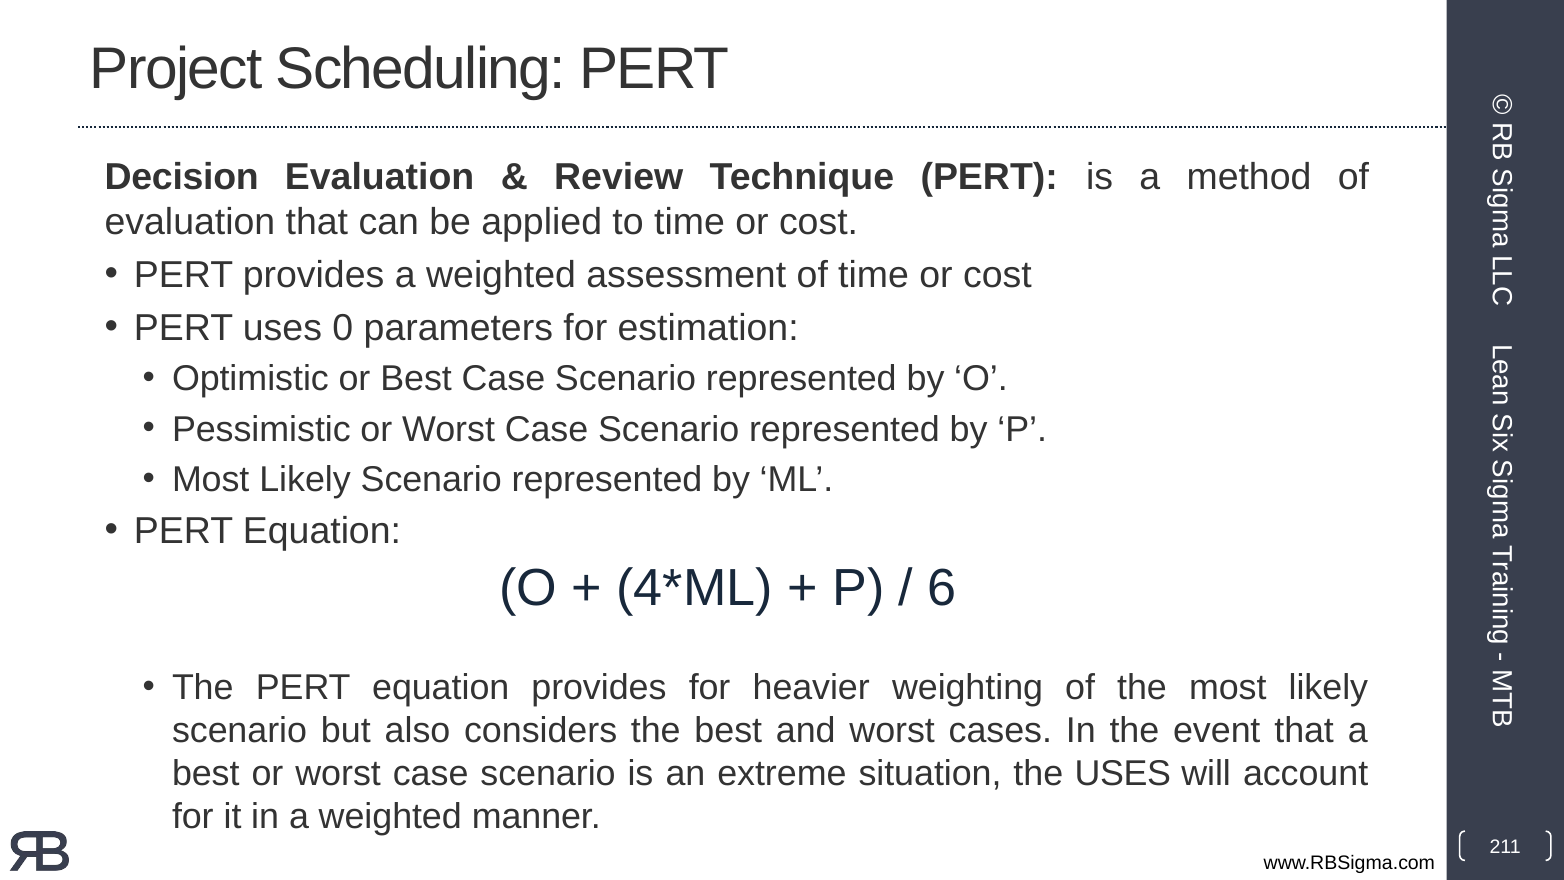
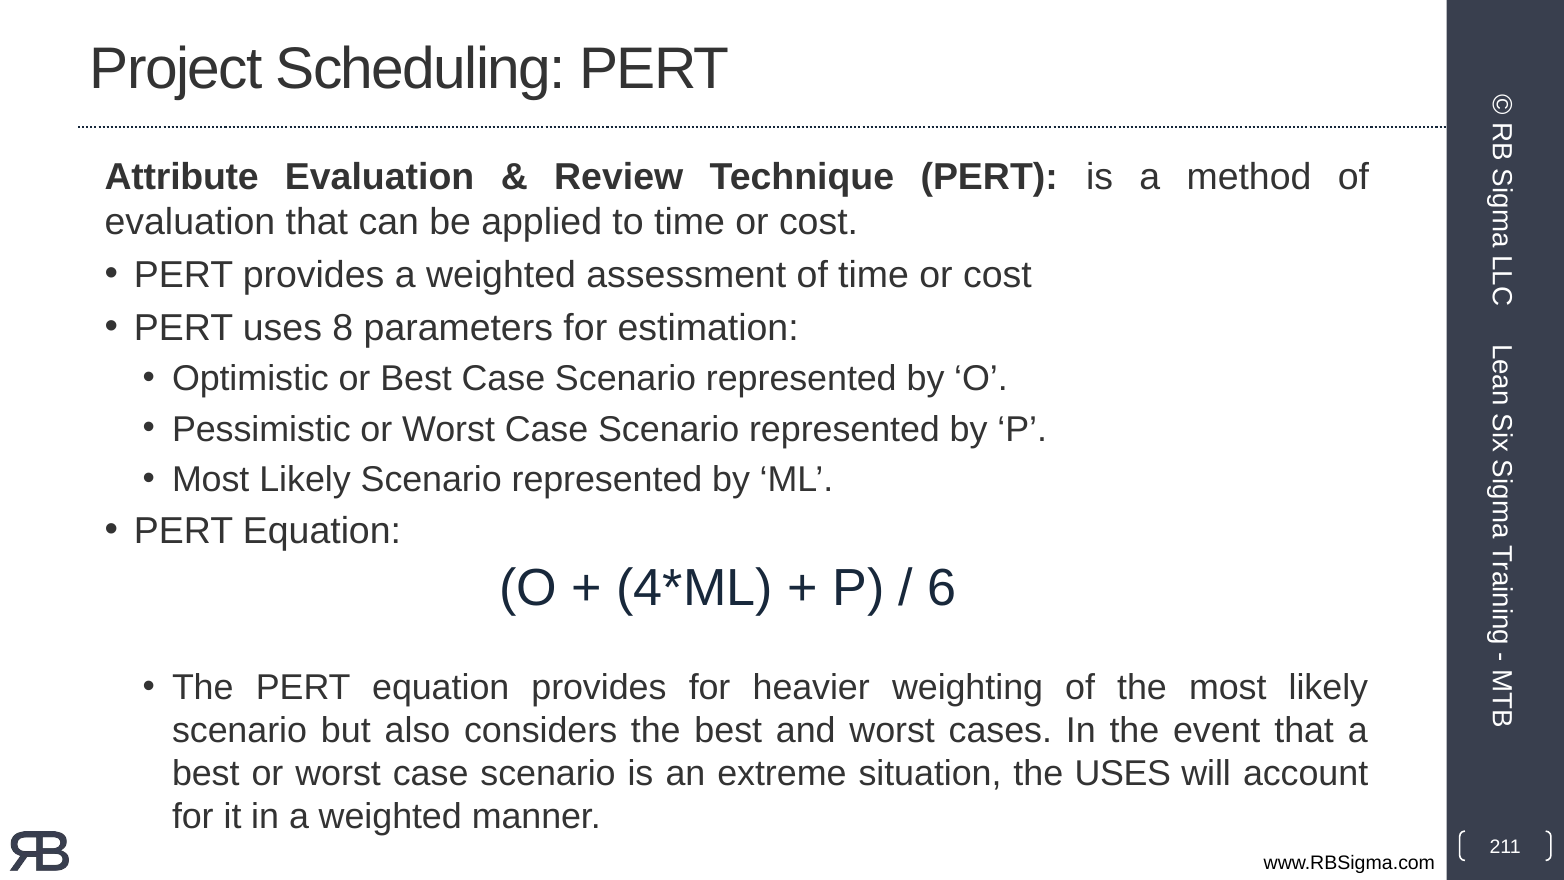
Decision: Decision -> Attribute
0: 0 -> 8
